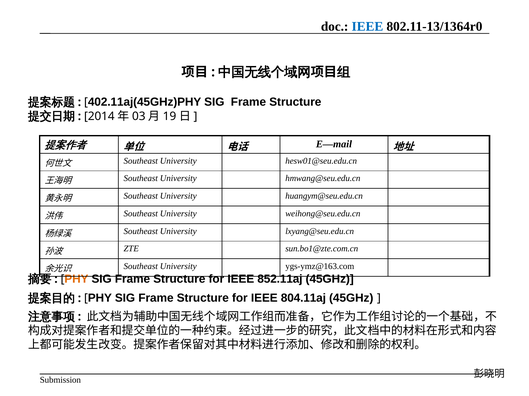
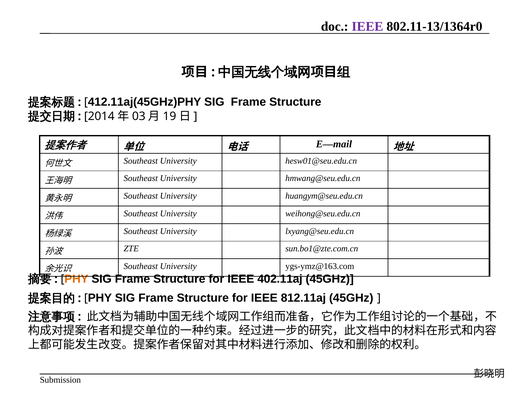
IEEE at (367, 26) colour: blue -> purple
402.11aj(45GHz)PHY: 402.11aj(45GHz)PHY -> 412.11aj(45GHz)PHY
852.11aj: 852.11aj -> 402.11aj
804.11aj: 804.11aj -> 812.11aj
